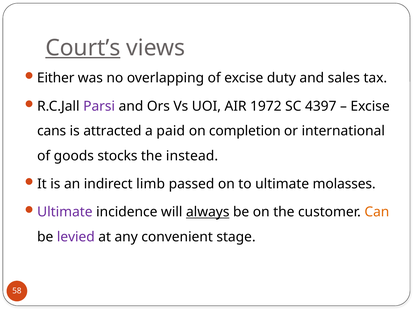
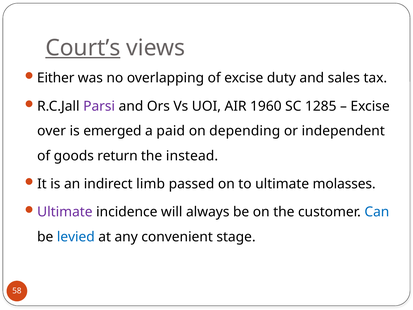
1972: 1972 -> 1960
4397: 4397 -> 1285
cans: cans -> over
attracted: attracted -> emerged
completion: completion -> depending
international: international -> independent
stocks: stocks -> return
always underline: present -> none
Can colour: orange -> blue
levied colour: purple -> blue
